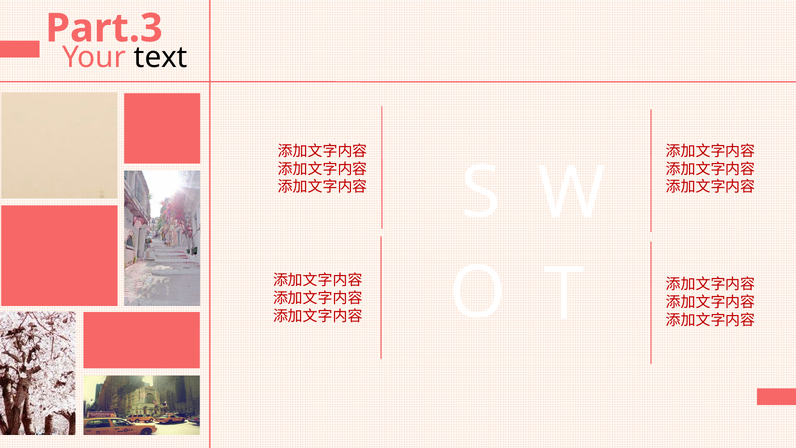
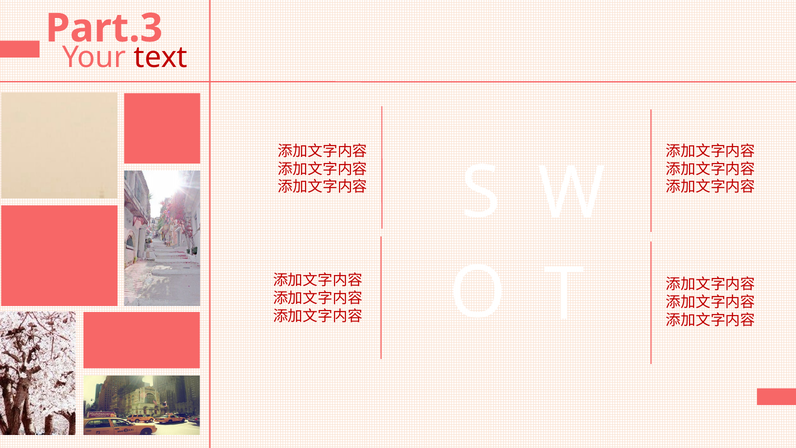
text colour: black -> red
